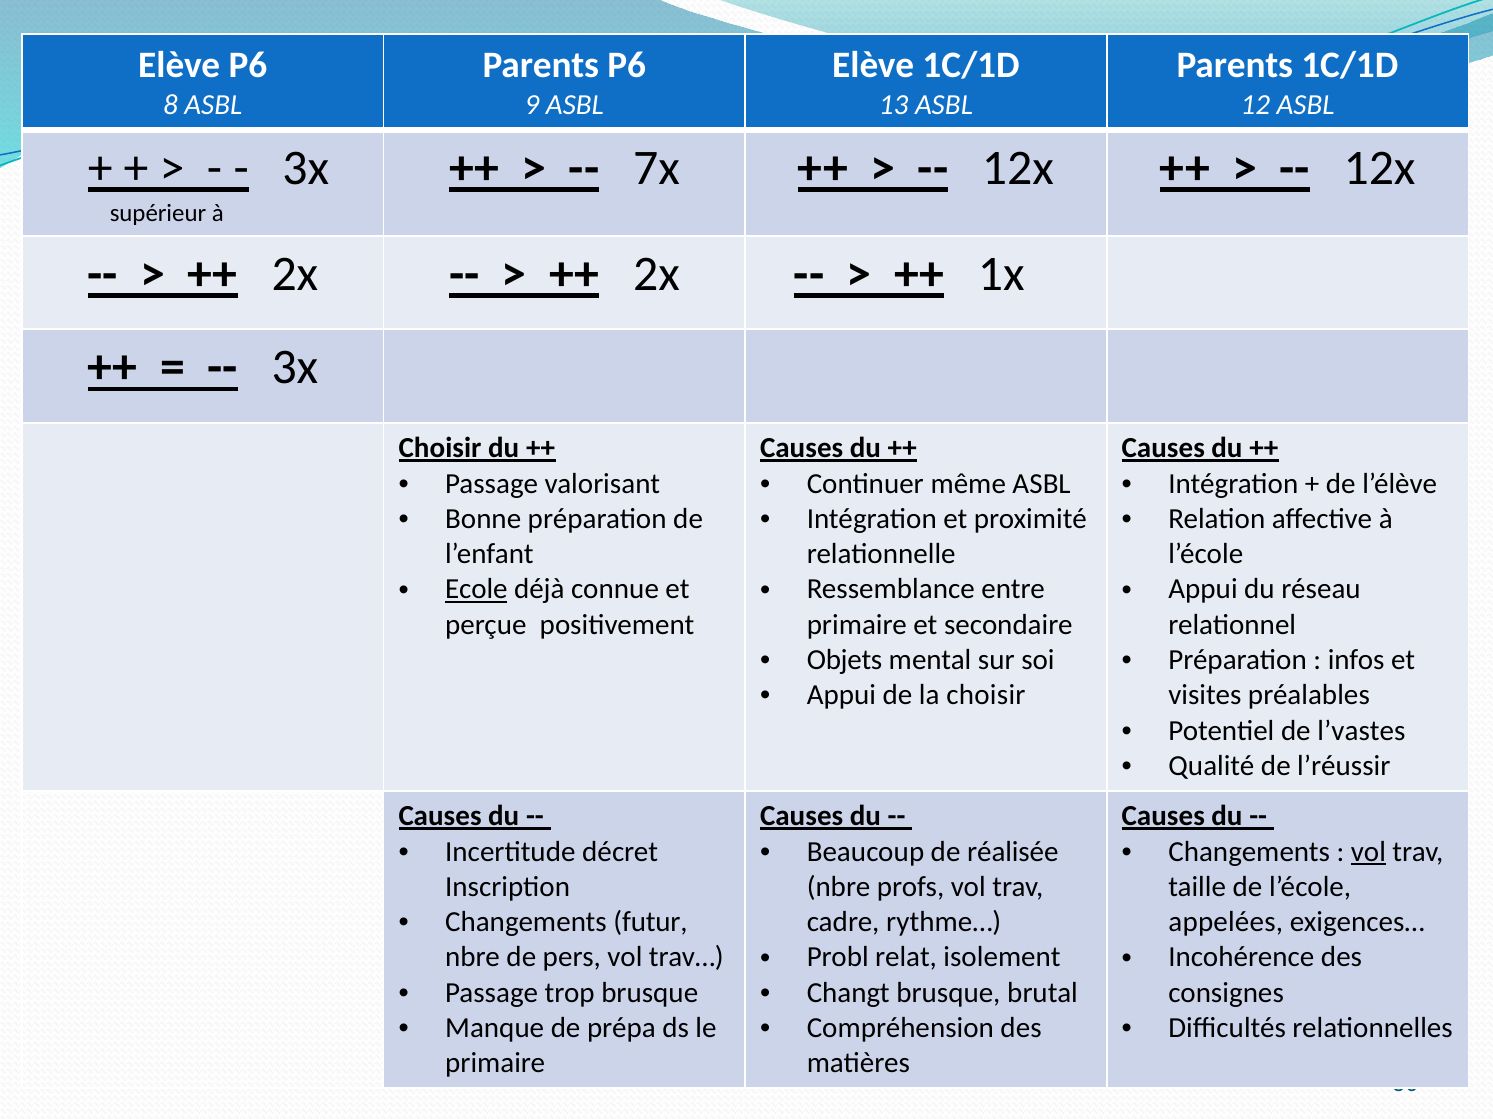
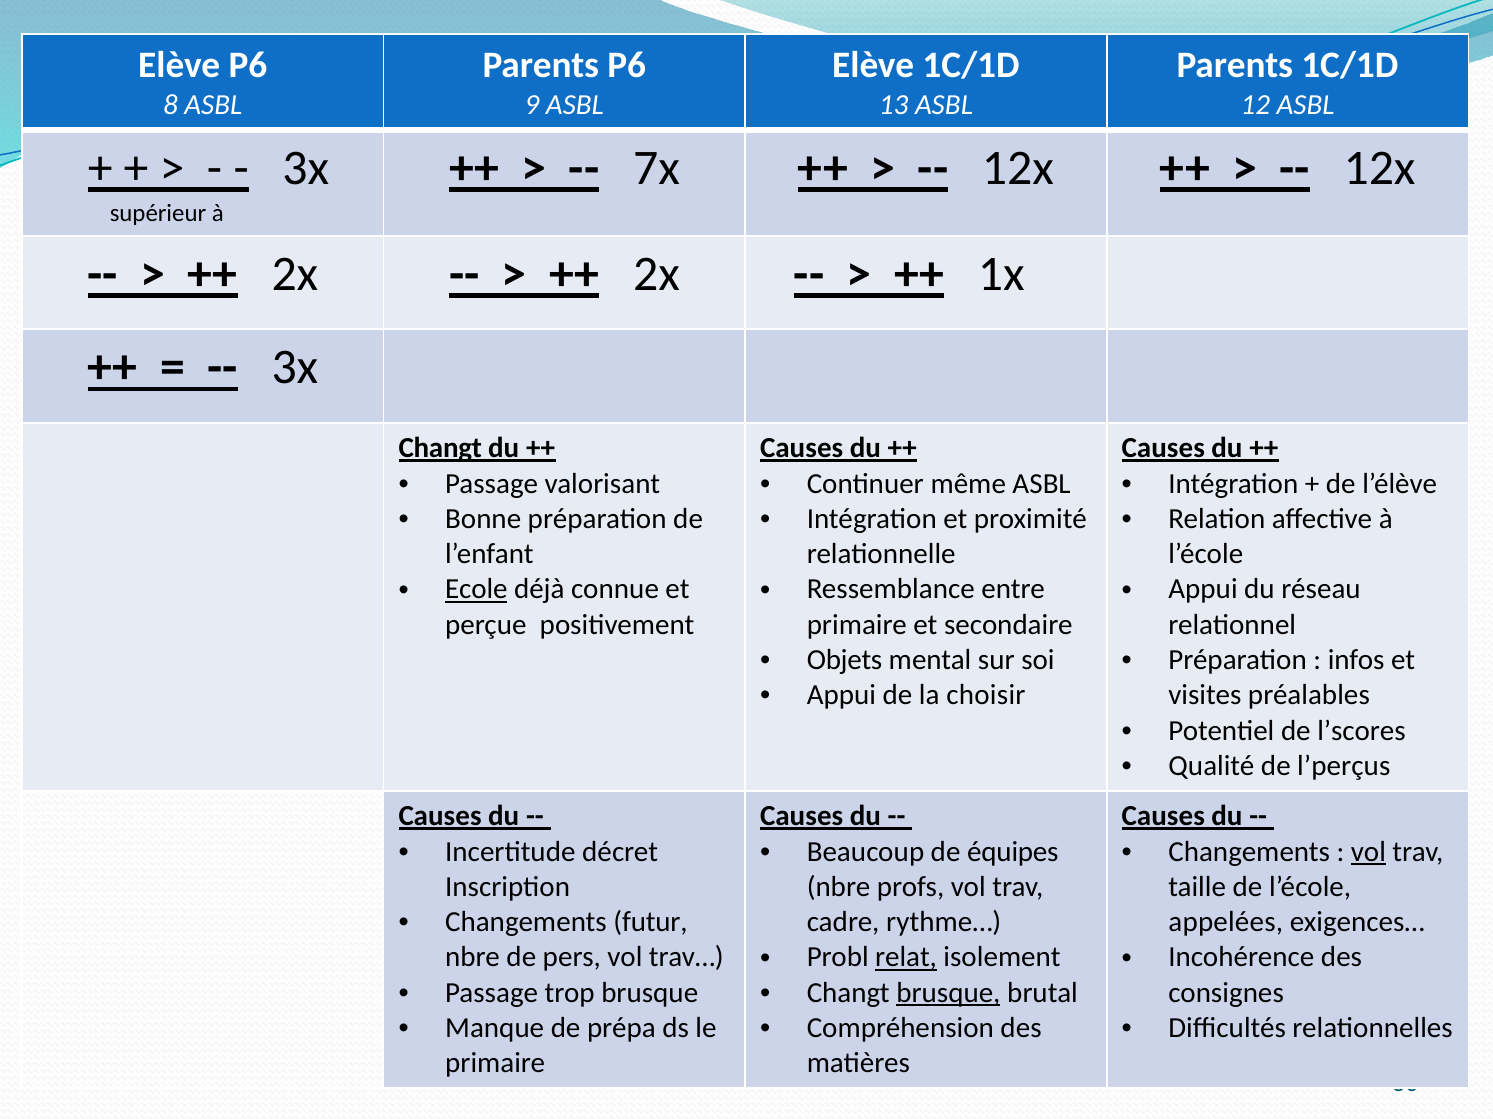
Choisir at (440, 448): Choisir -> Changt
l’vastes: l’vastes -> l’scores
l’réussir: l’réussir -> l’perçus
réalisée: réalisée -> équipes
relat underline: none -> present
brusque at (948, 993) underline: none -> present
